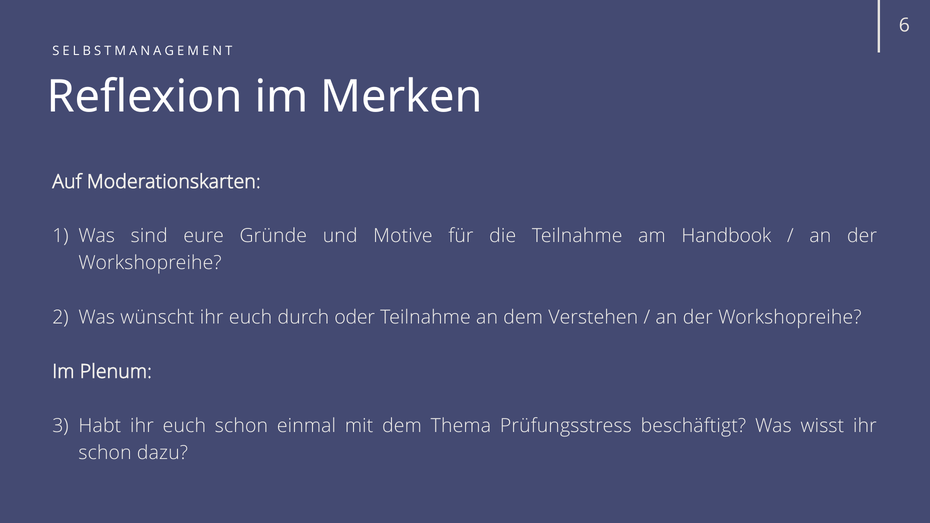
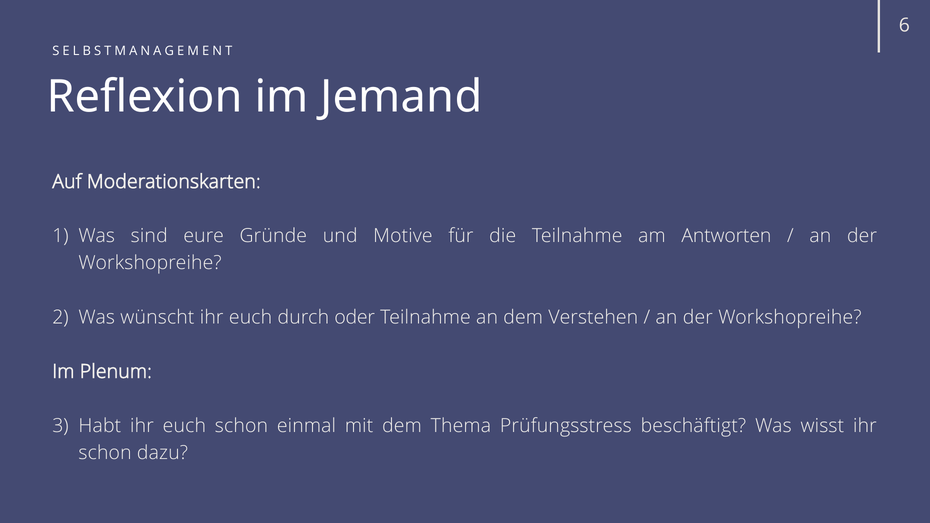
Merken: Merken -> Jemand
Handbook: Handbook -> Antworten
